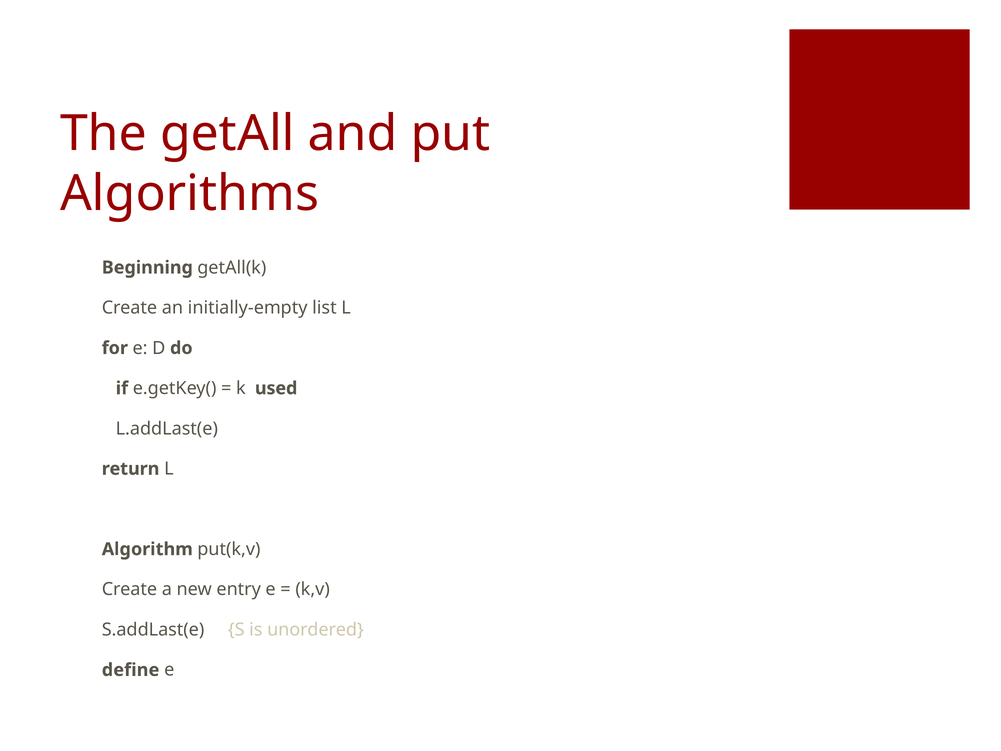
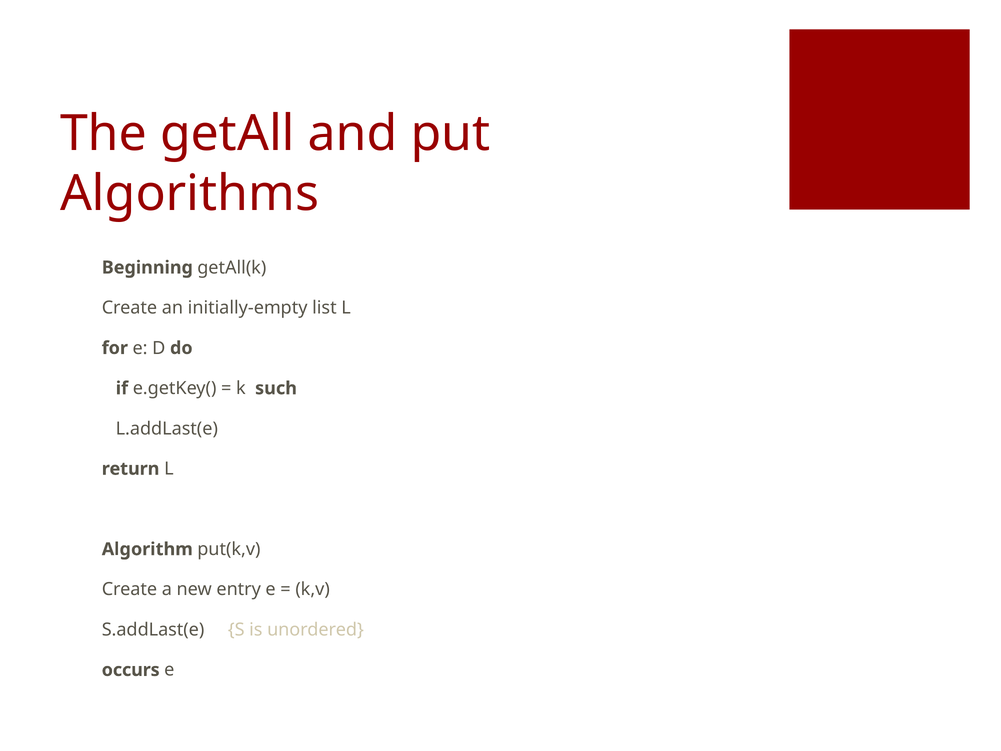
used: used -> such
define: define -> occurs
